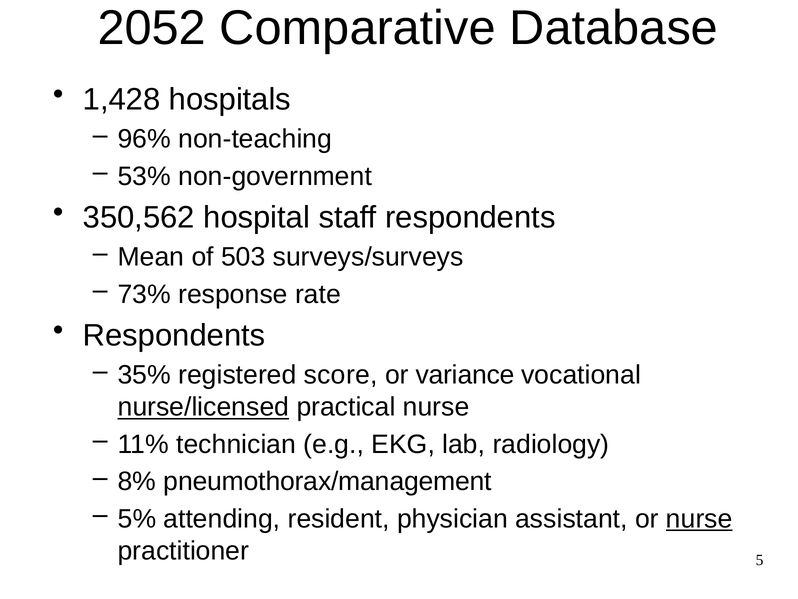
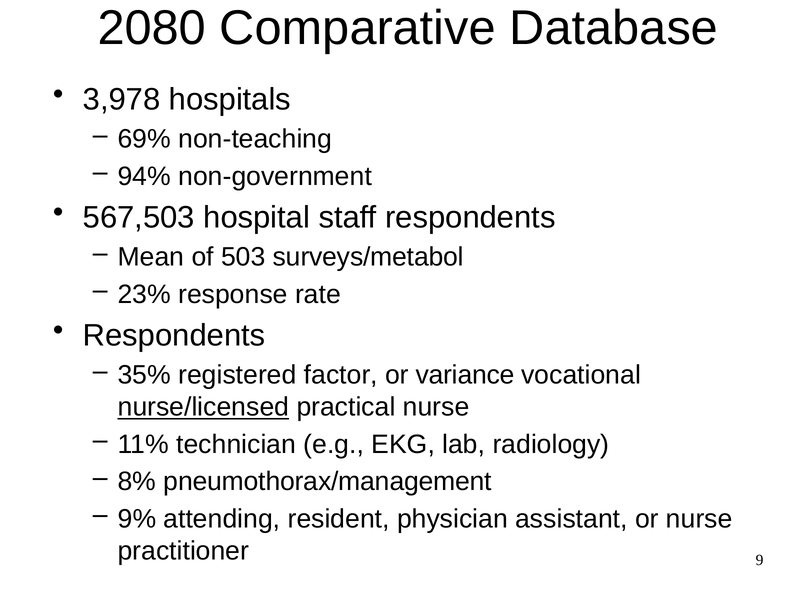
2052: 2052 -> 2080
1,428: 1,428 -> 3,978
96%: 96% -> 69%
53%: 53% -> 94%
350,562: 350,562 -> 567,503
surveys/surveys: surveys/surveys -> surveys/metabol
73%: 73% -> 23%
score: score -> factor
5%: 5% -> 9%
nurse at (699, 518) underline: present -> none
5: 5 -> 9
